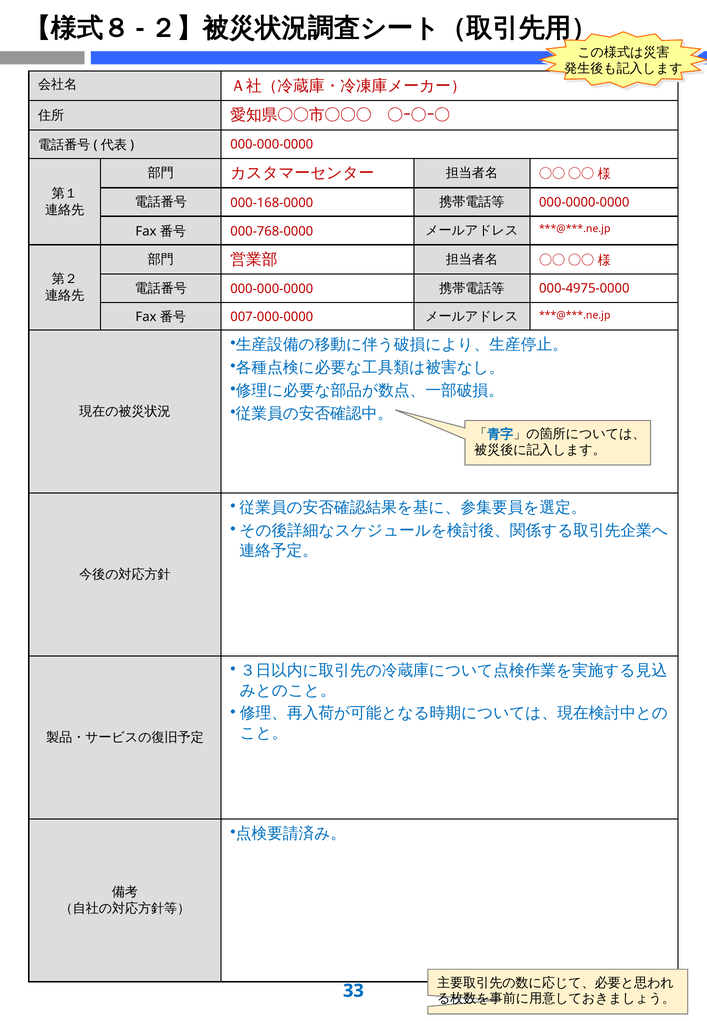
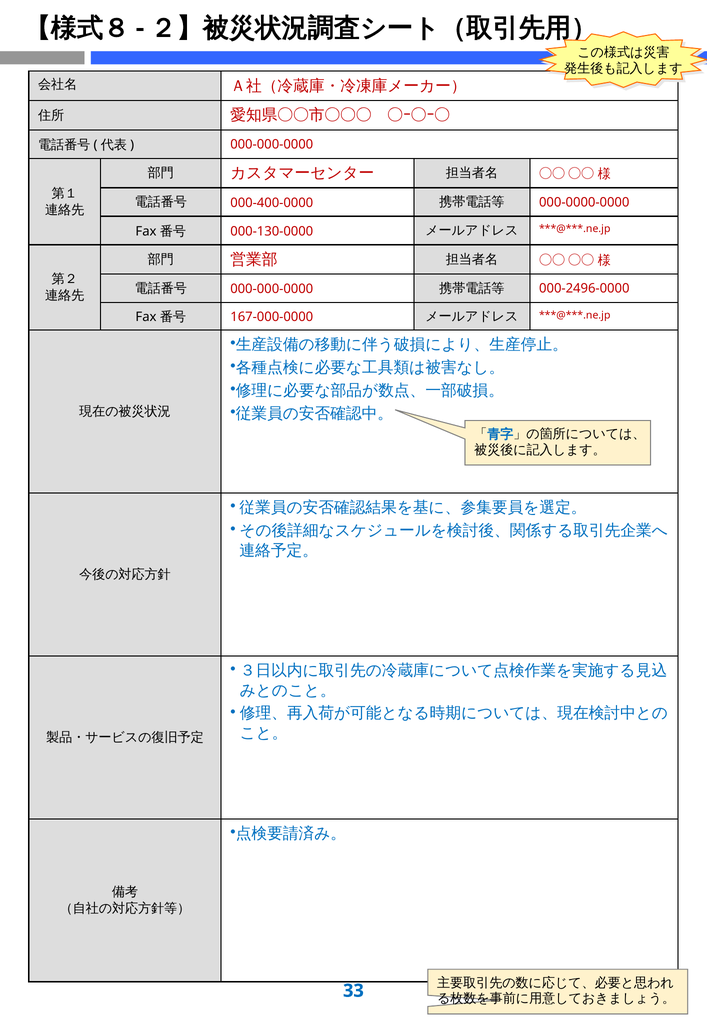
000-168-0000: 000-168-0000 -> 000-400-0000
000-768-0000: 000-768-0000 -> 000-130-0000
000-4975-0000: 000-4975-0000 -> 000-2496-0000
007-000-0000: 007-000-0000 -> 167-000-0000
